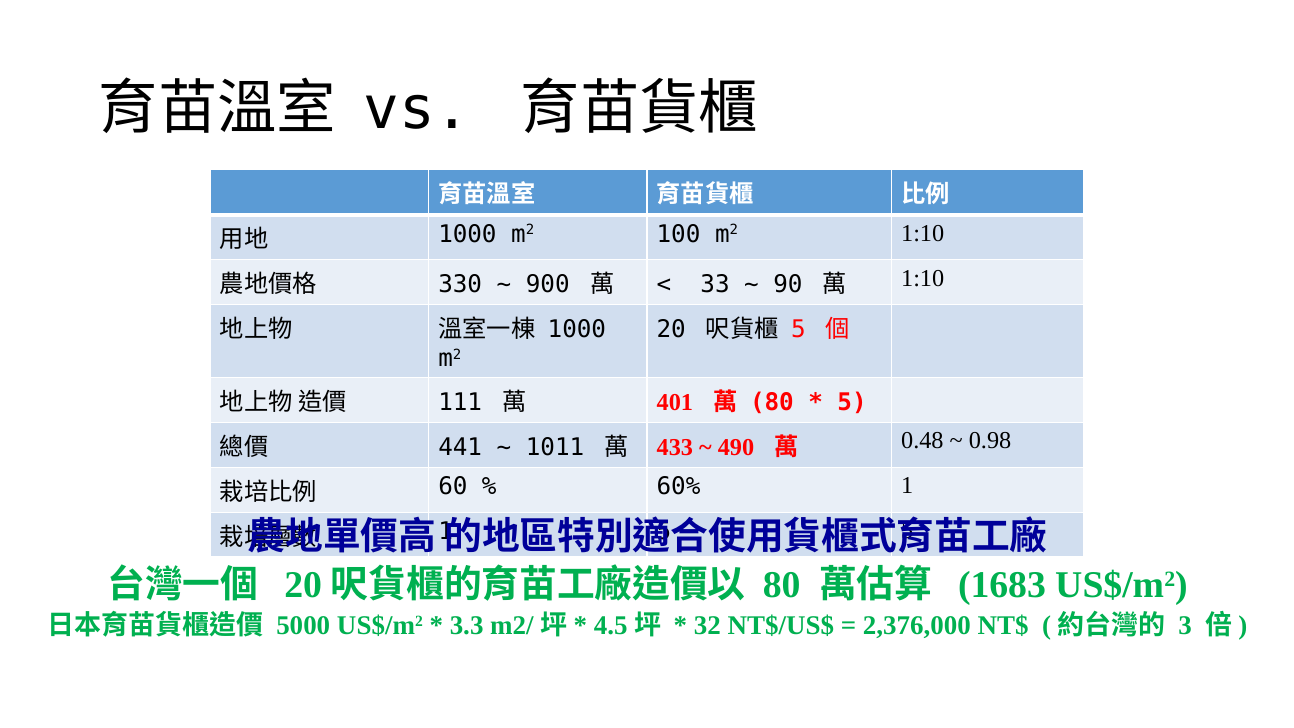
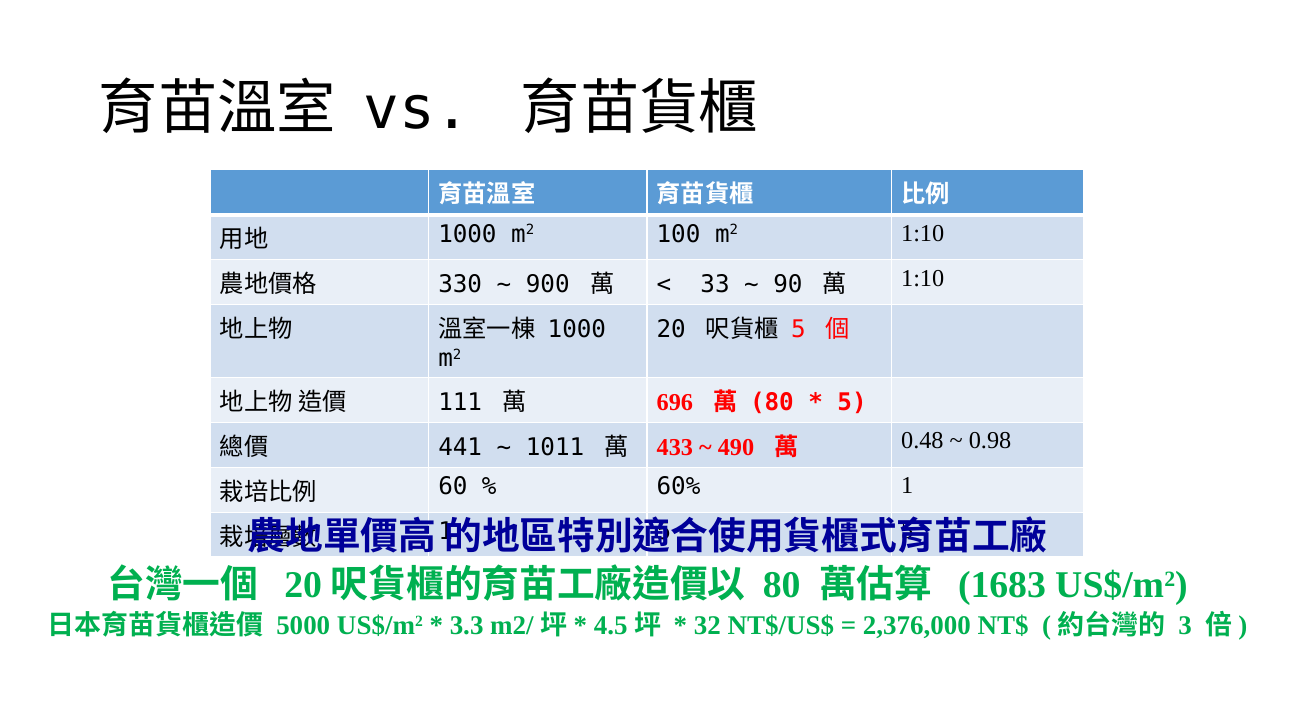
401: 401 -> 696
